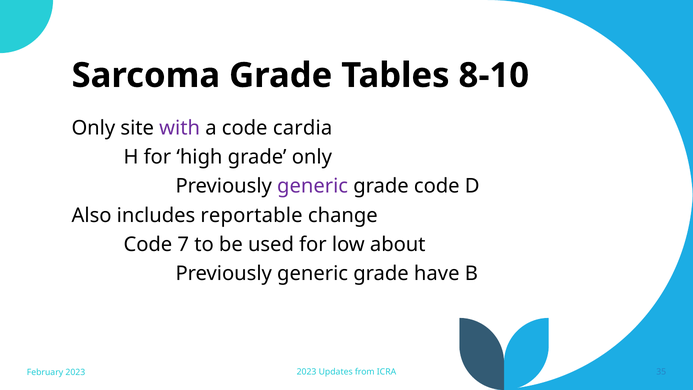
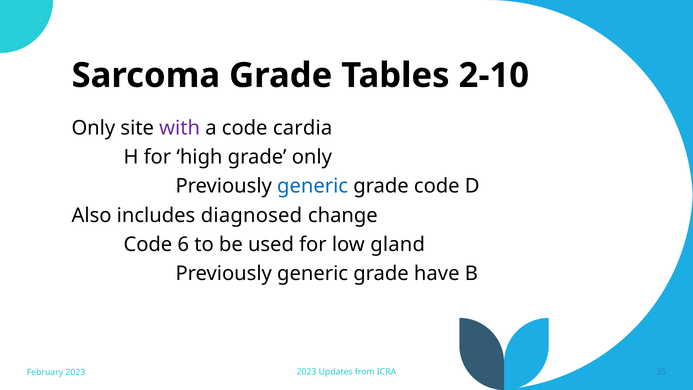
8-10: 8-10 -> 2-10
generic at (313, 186) colour: purple -> blue
reportable: reportable -> diagnosed
7: 7 -> 6
about: about -> gland
